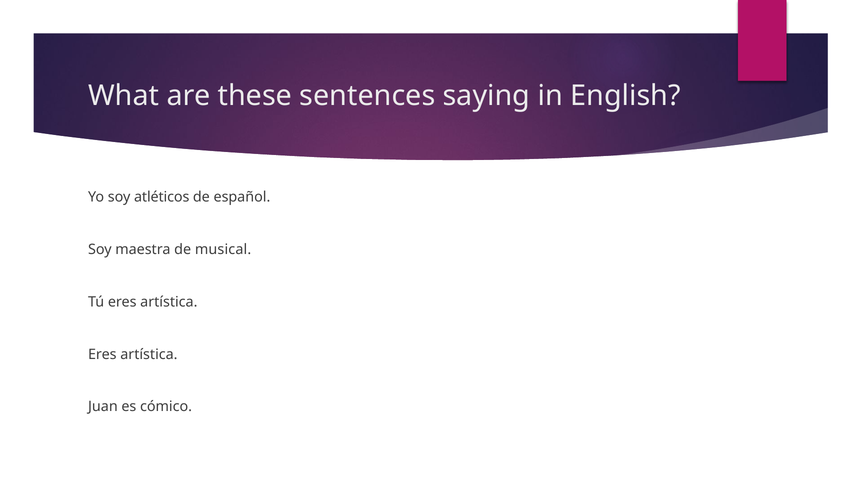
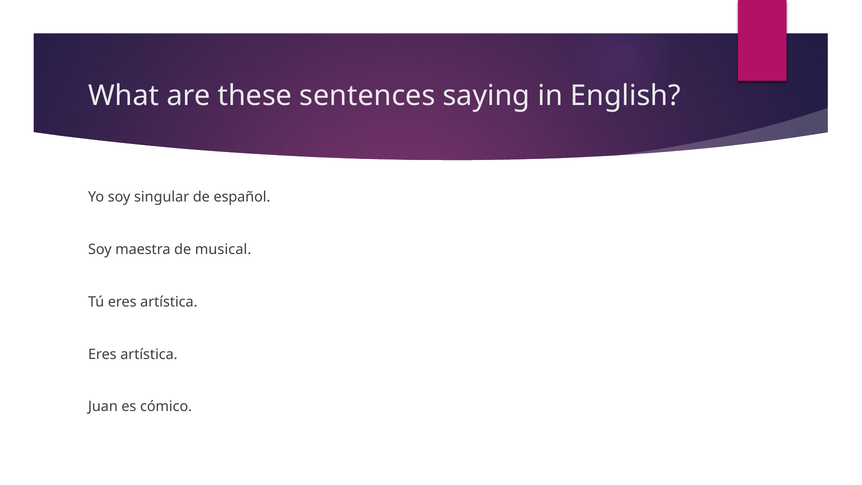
atléticos: atléticos -> singular
